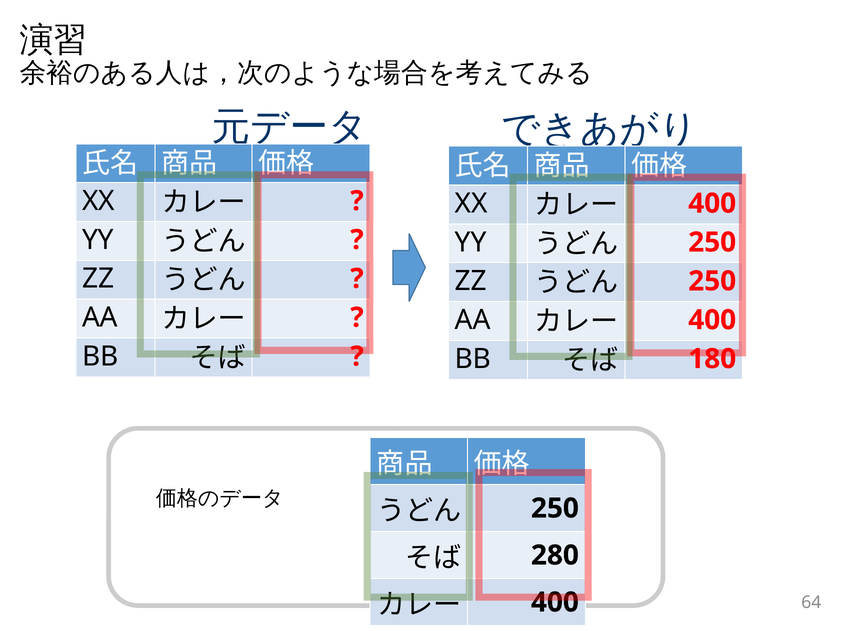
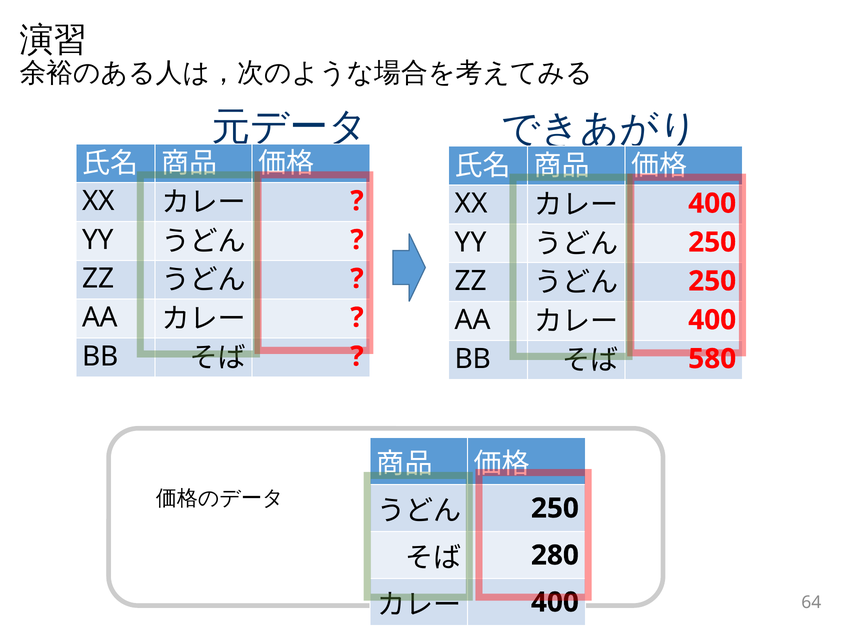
180: 180 -> 580
